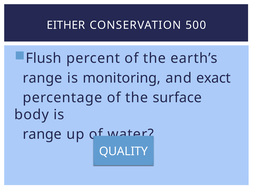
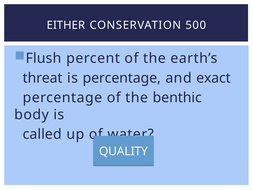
range at (42, 78): range -> threat
is monitoring: monitoring -> percentage
surface: surface -> benthic
range at (42, 134): range -> called
